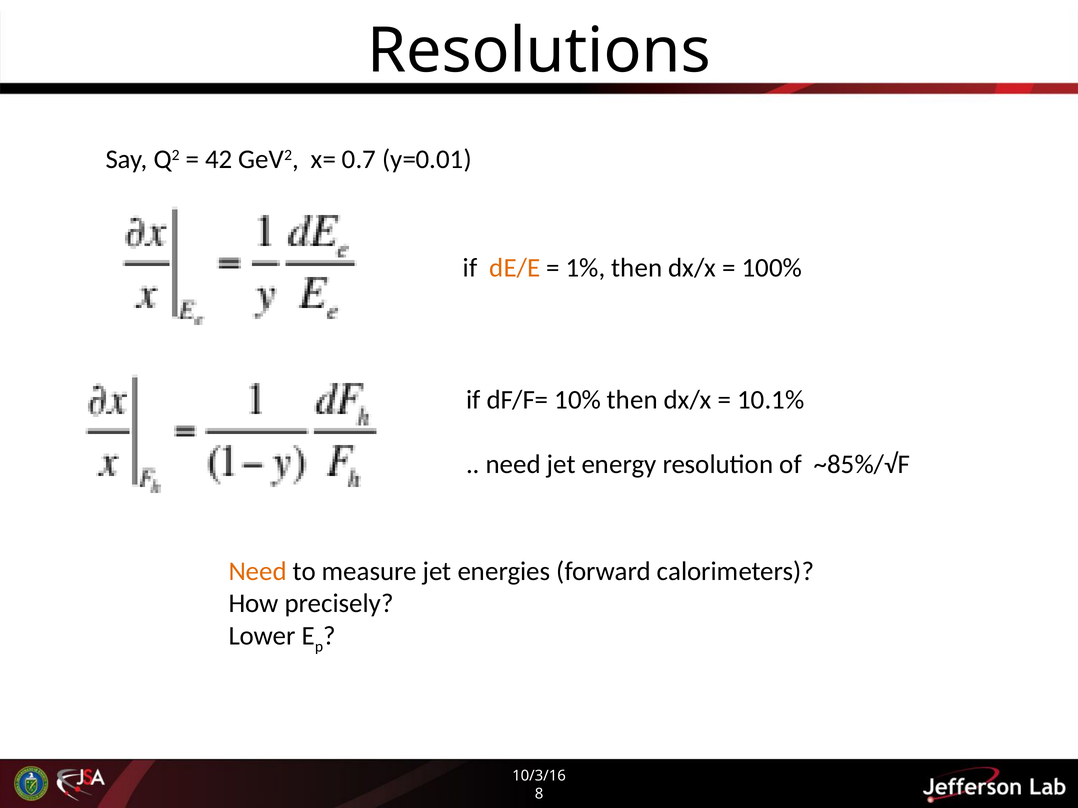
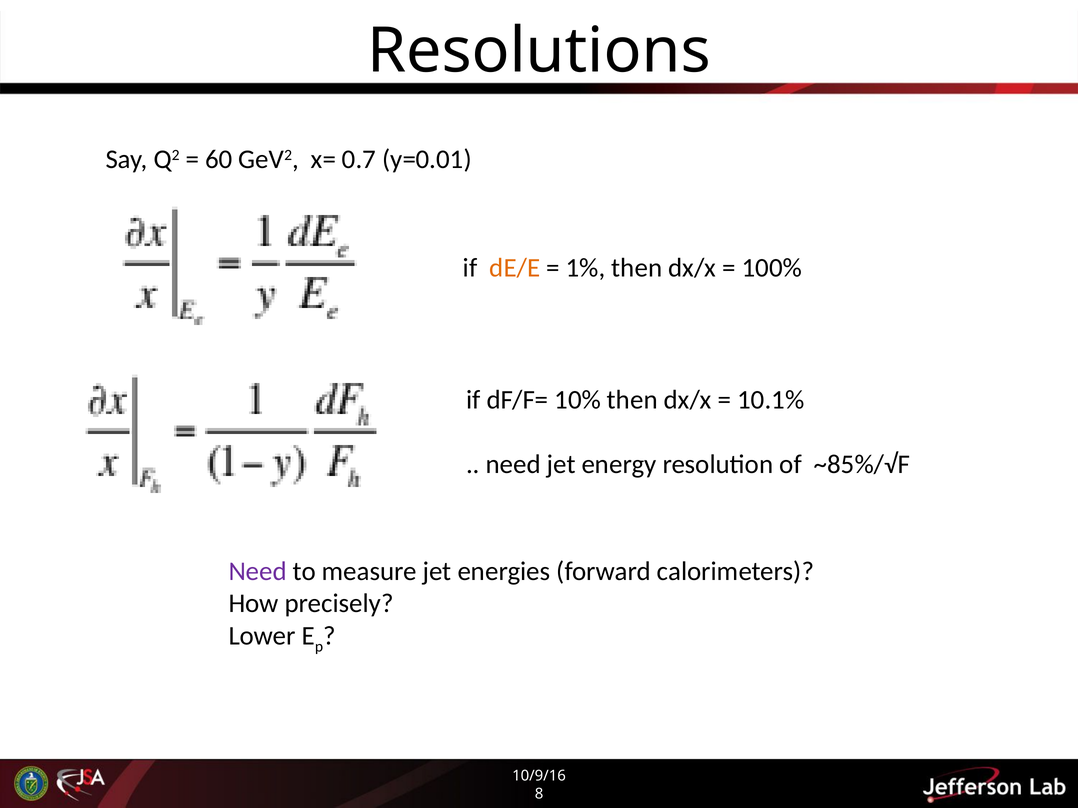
42: 42 -> 60
Need at (258, 572) colour: orange -> purple
10/3/16: 10/3/16 -> 10/9/16
